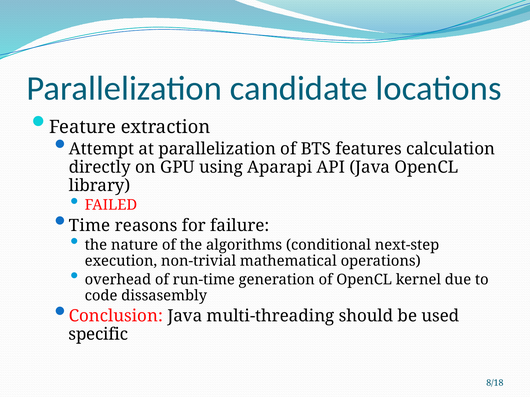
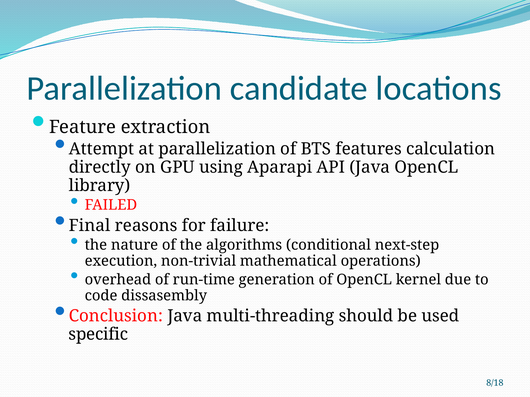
Time: Time -> Final
